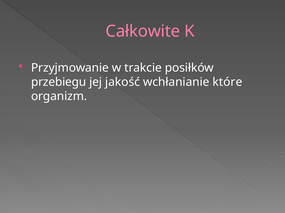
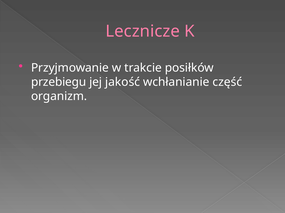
Całkowite: Całkowite -> Lecznicze
które: które -> część
